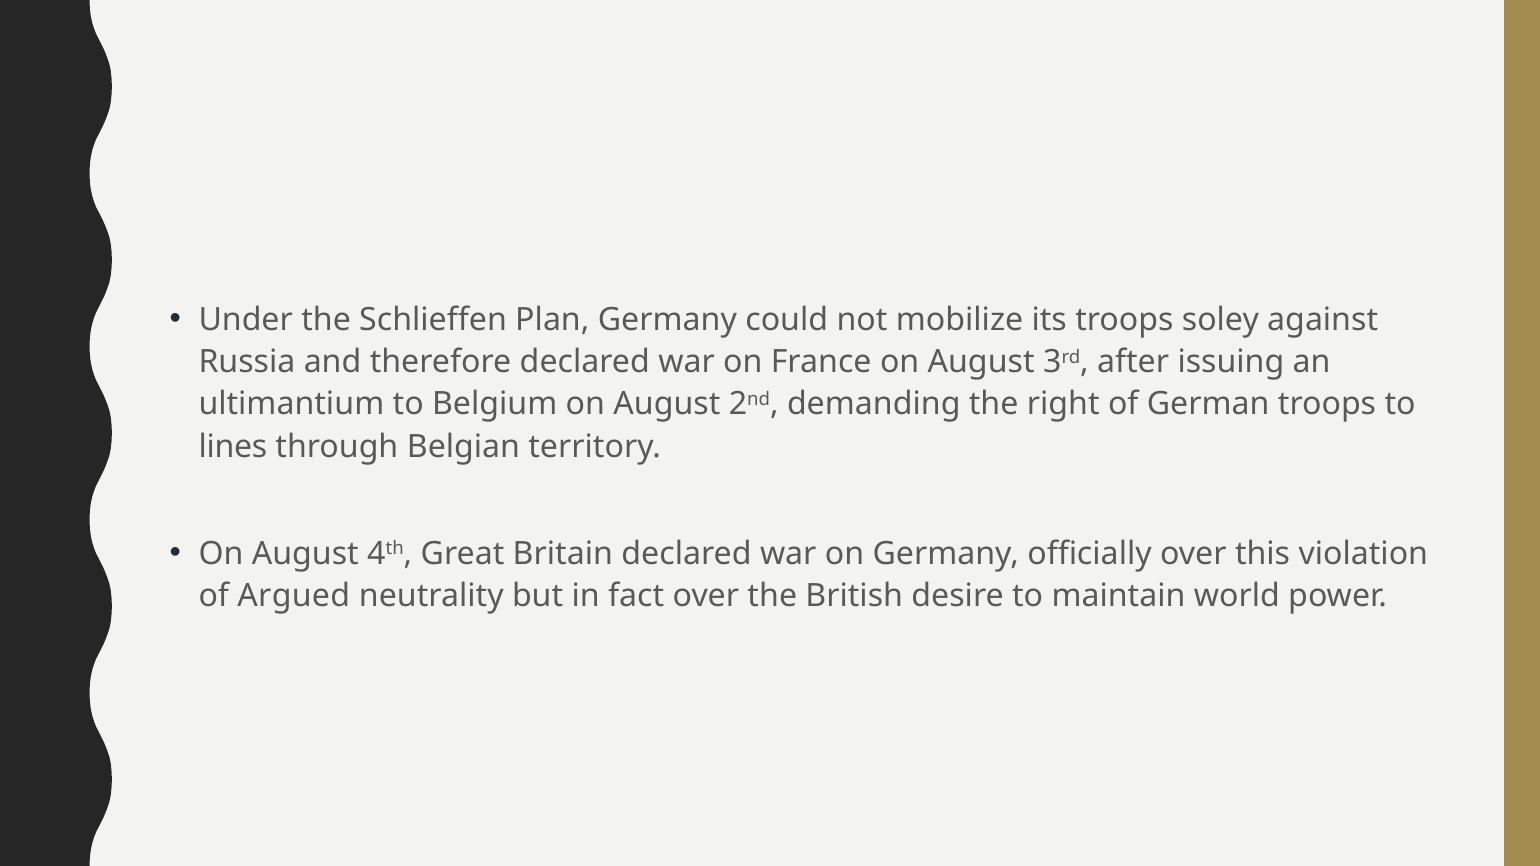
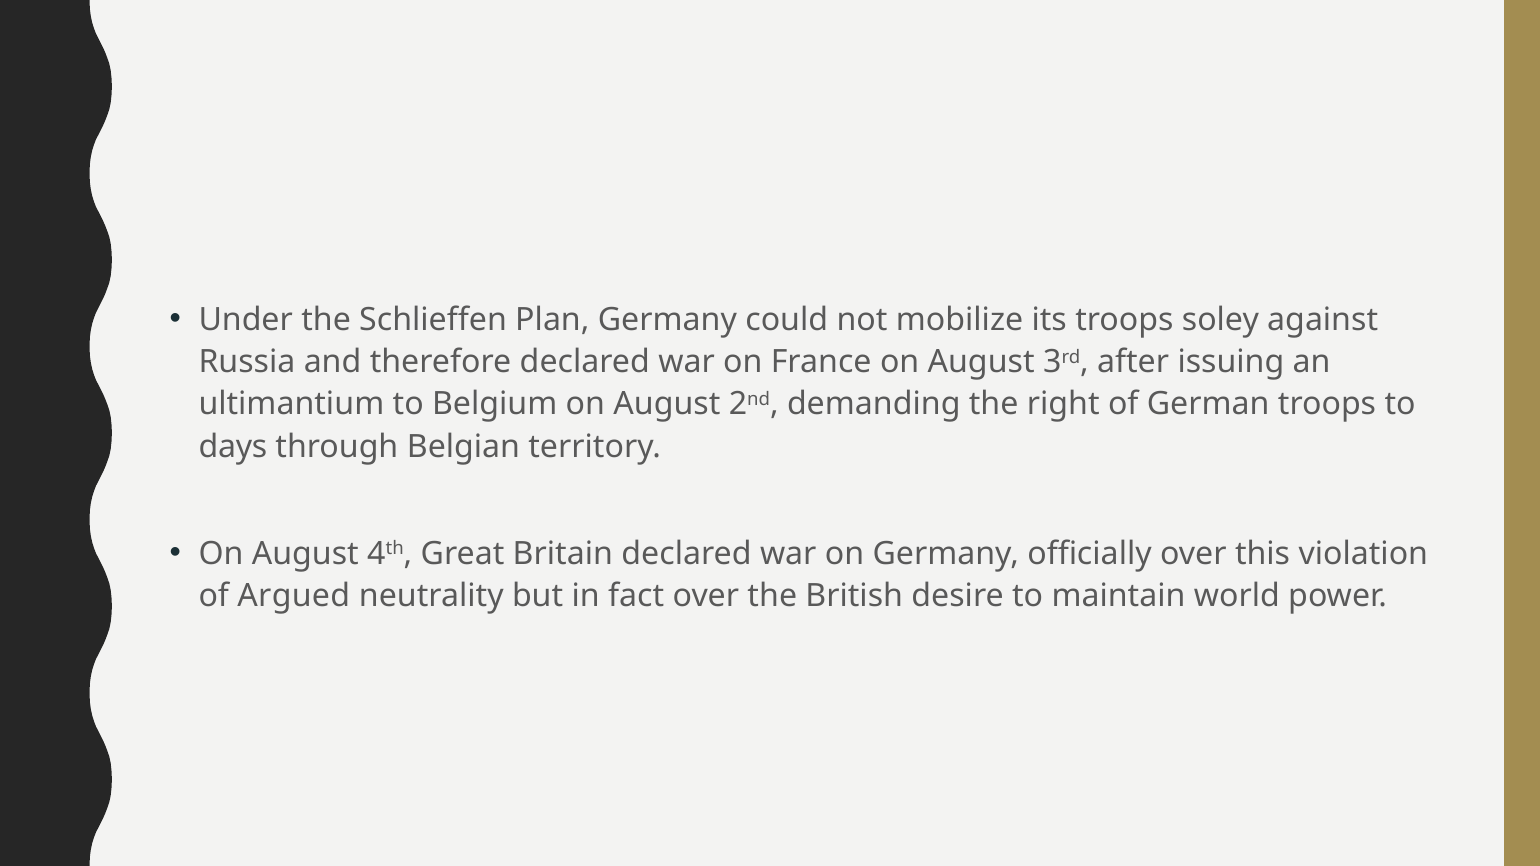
lines: lines -> days
